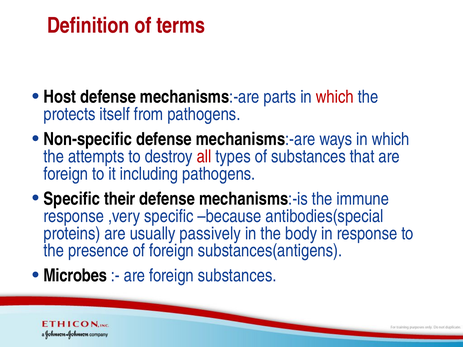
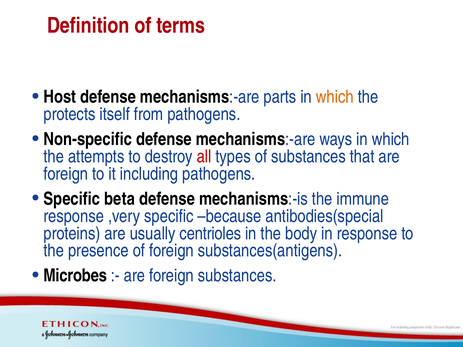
which at (335, 97) colour: red -> orange
their: their -> beta
passively: passively -> centrioles
